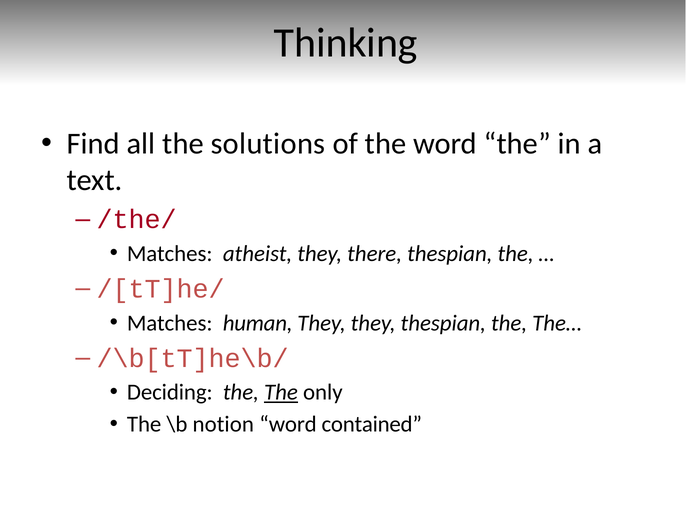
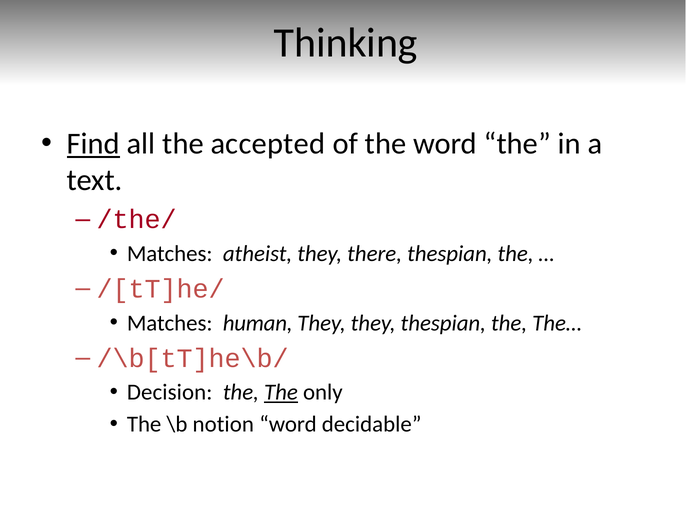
Find underline: none -> present
solutions: solutions -> accepted
Deciding: Deciding -> Decision
contained: contained -> decidable
